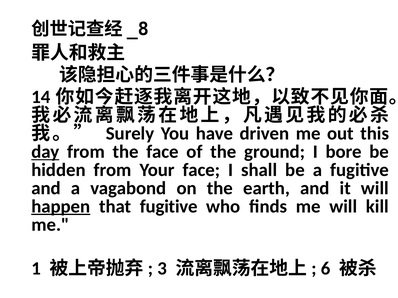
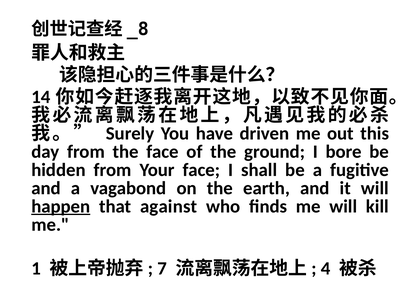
day underline: present -> none
that fugitive: fugitive -> against
3: 3 -> 7
6: 6 -> 4
